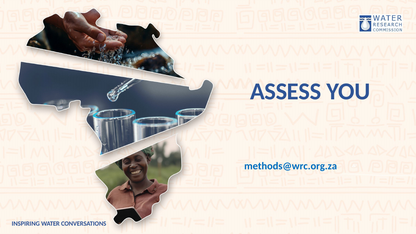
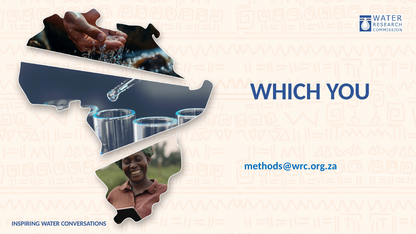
ASSESS: ASSESS -> WHICH
